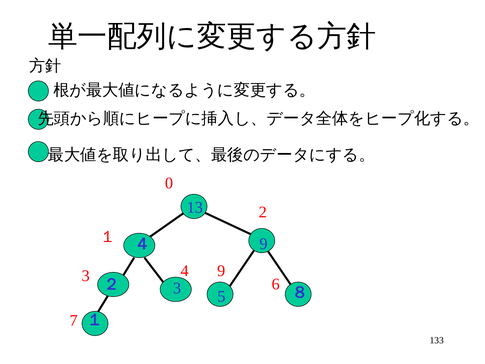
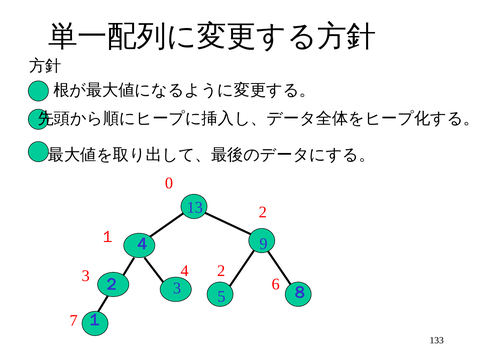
4 9: 9 -> 2
